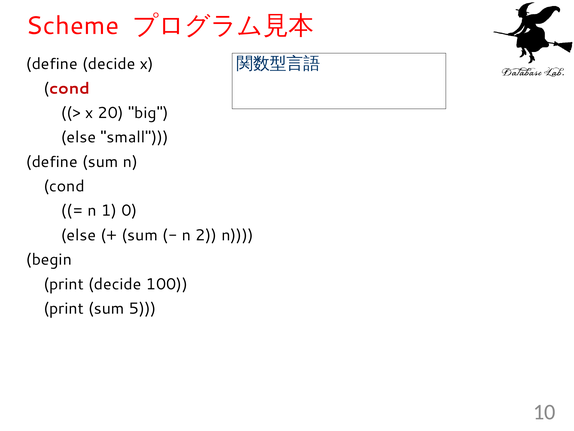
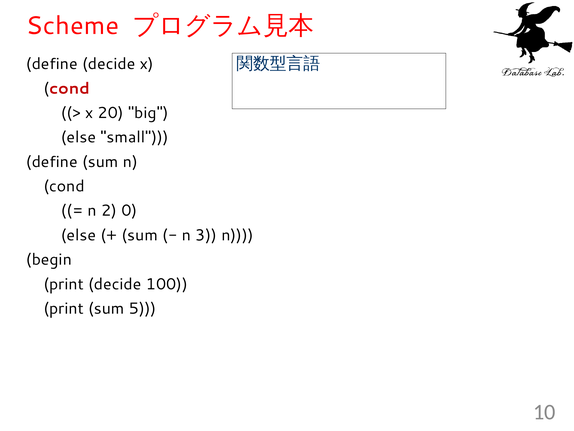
1: 1 -> 2
2: 2 -> 3
